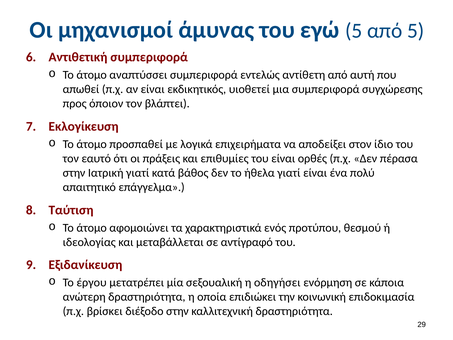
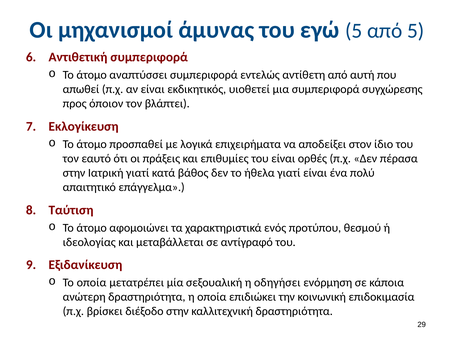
Το έργου: έργου -> οποία
